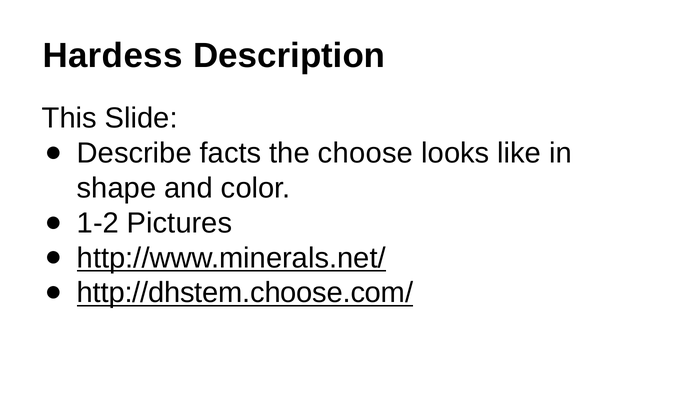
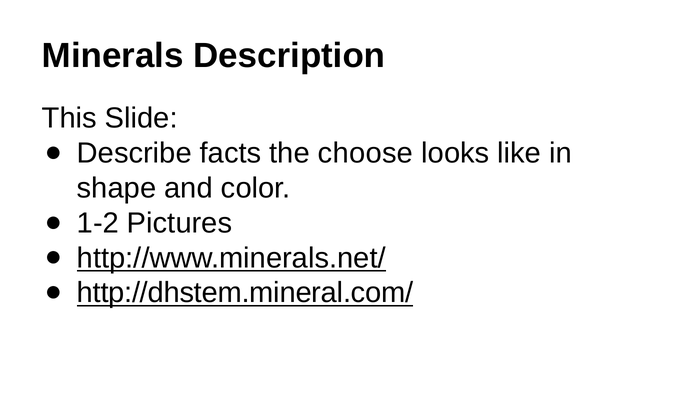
Hardess: Hardess -> Minerals
http://dhstem.choose.com/: http://dhstem.choose.com/ -> http://dhstem.mineral.com/
